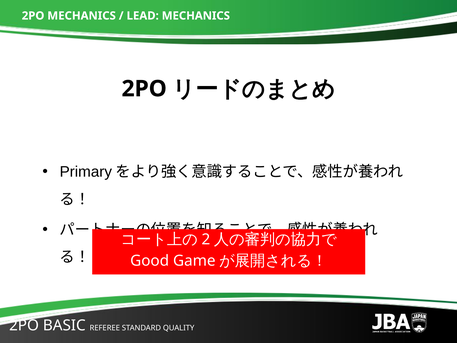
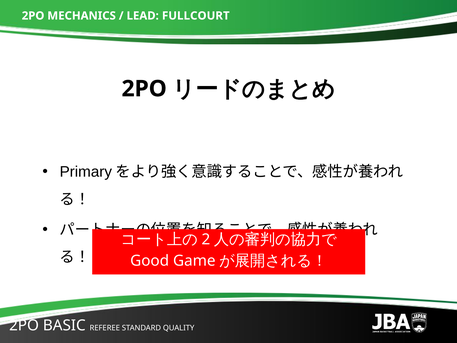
LEAD MECHANICS: MECHANICS -> FULLCOURT
